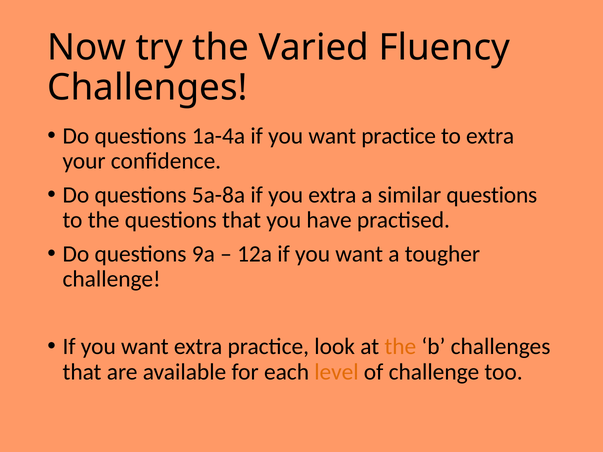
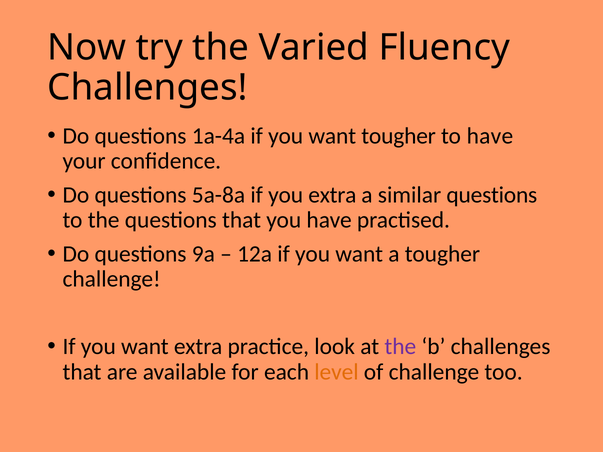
want practice: practice -> tougher
to extra: extra -> have
the at (400, 347) colour: orange -> purple
